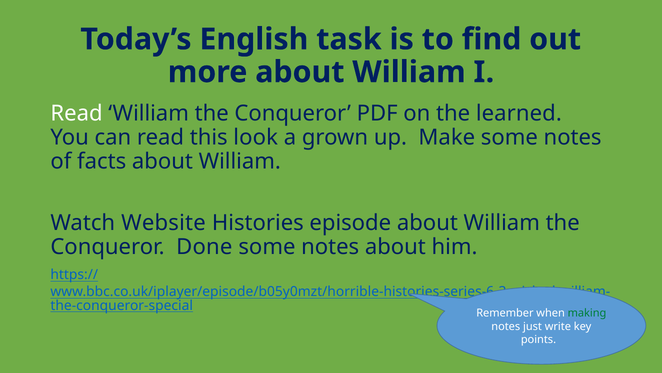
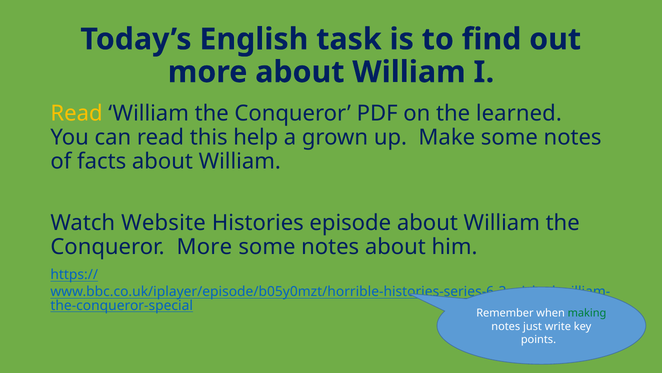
Read at (77, 113) colour: white -> yellow
look: look -> help
Conqueror Done: Done -> More
